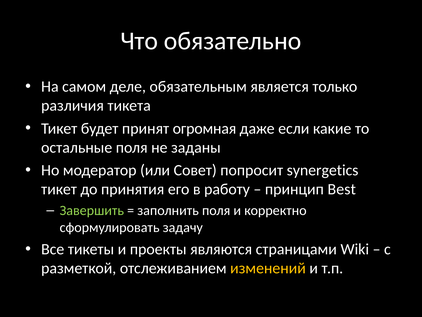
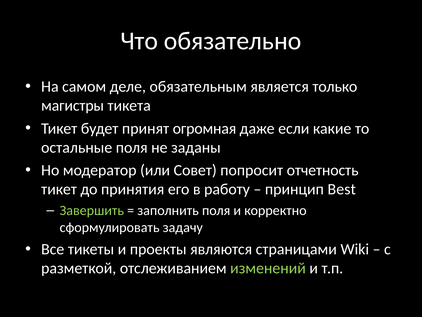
различия: различия -> магистры
synergetics: synergetics -> отчетность
изменений colour: yellow -> light green
